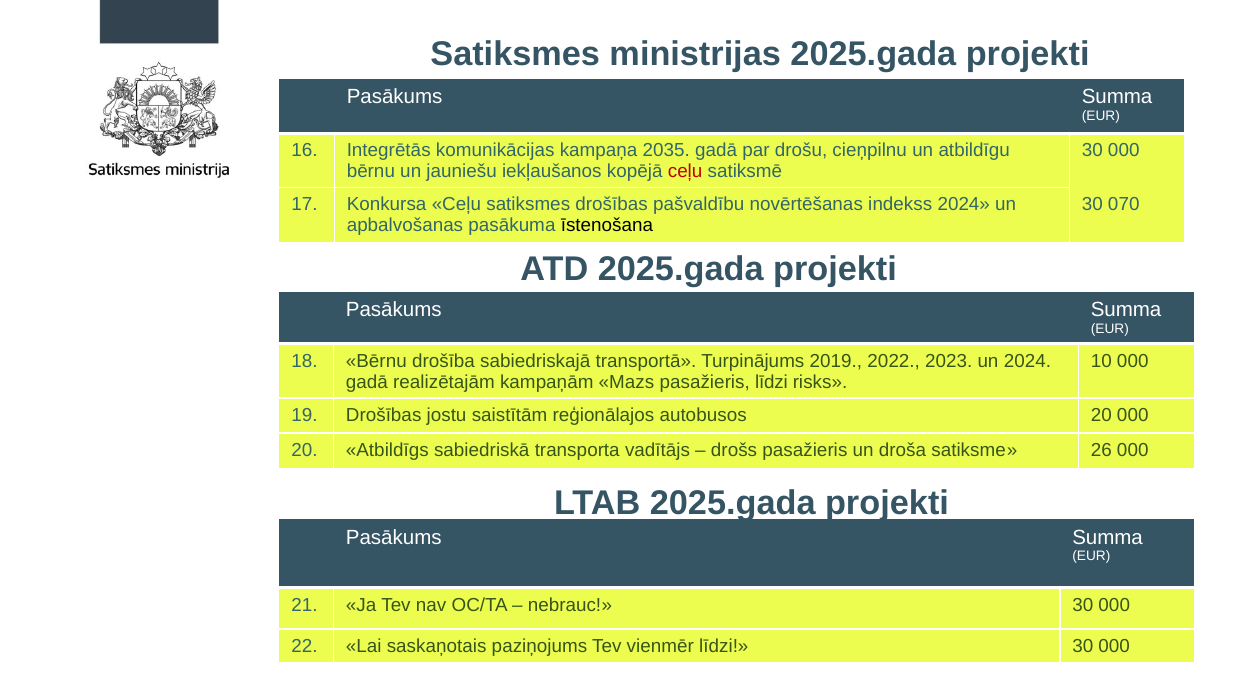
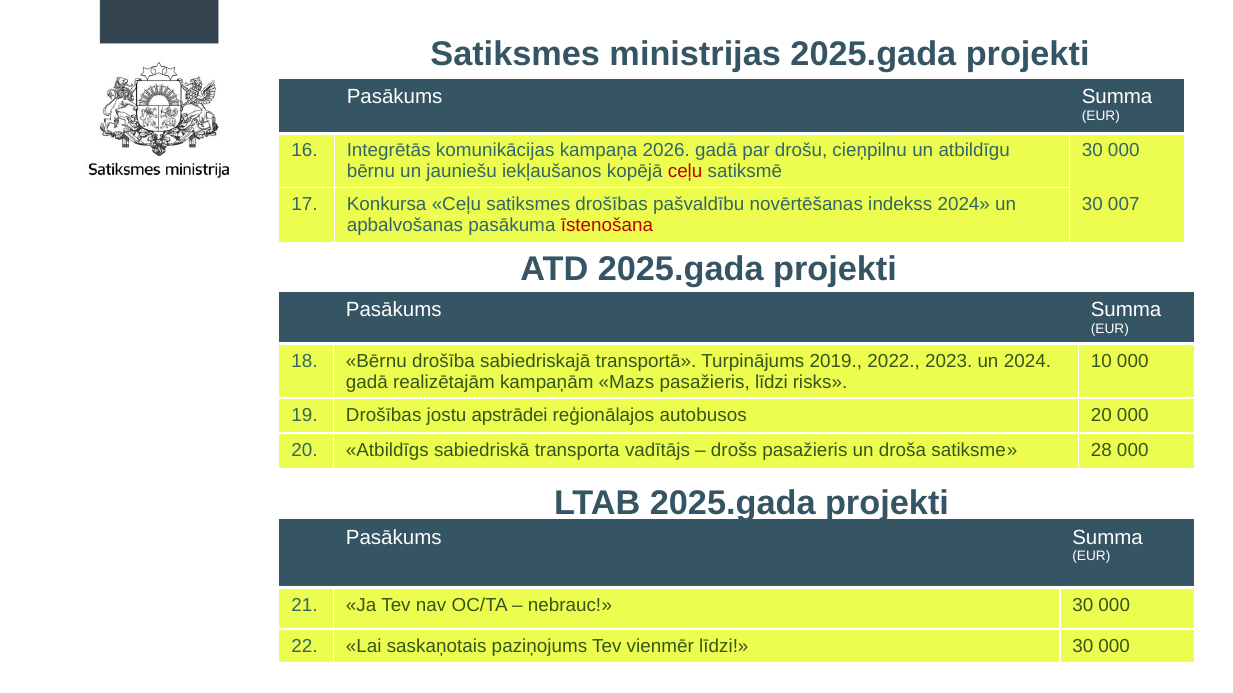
2035: 2035 -> 2026
070: 070 -> 007
īstenošana colour: black -> red
saistītām: saistītām -> apstrādei
26: 26 -> 28
